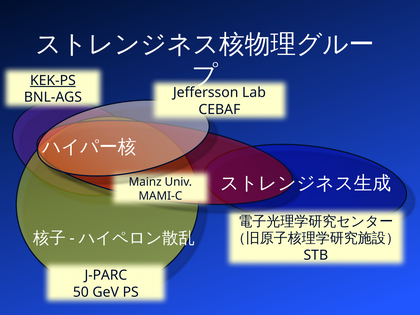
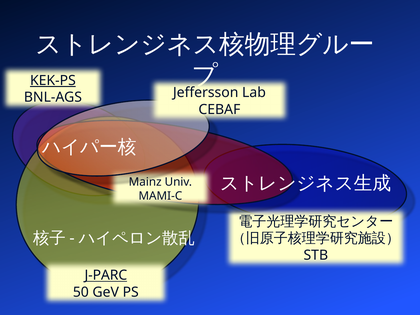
J-PARC underline: none -> present
